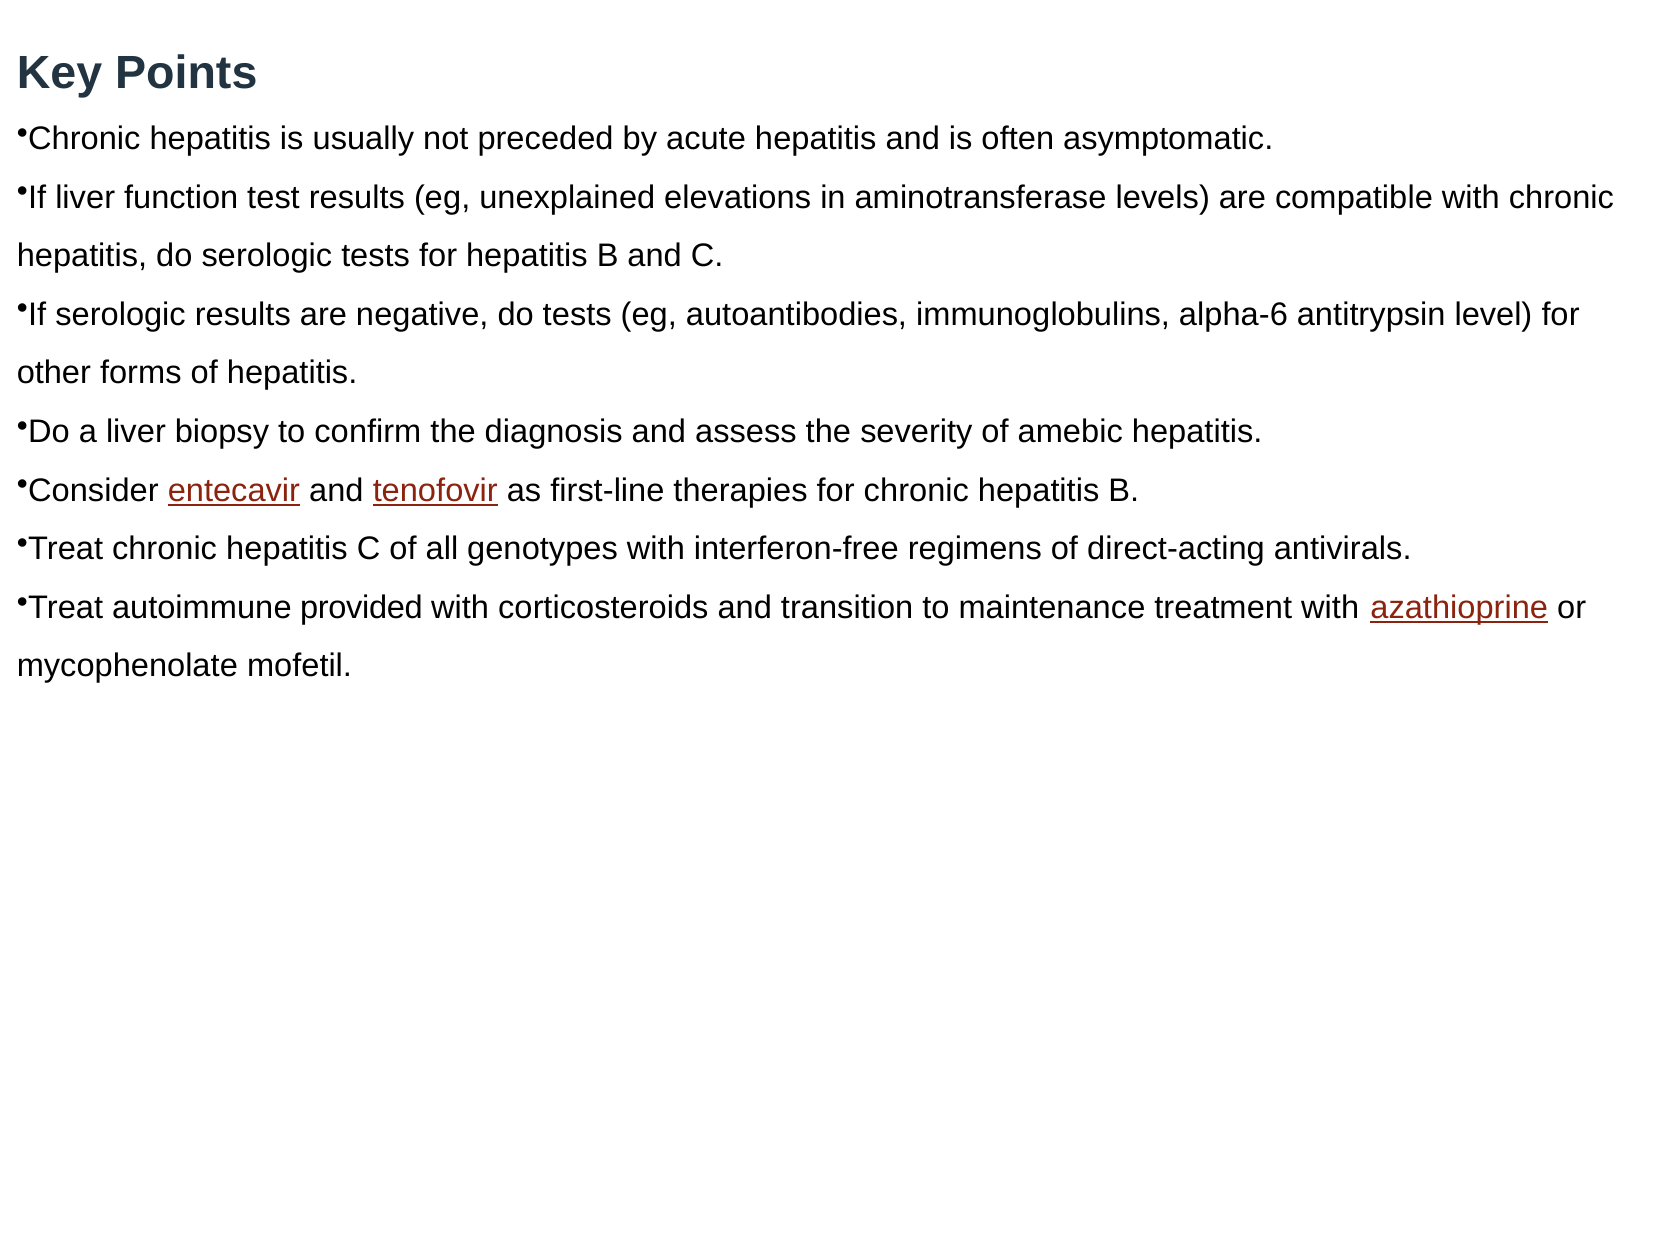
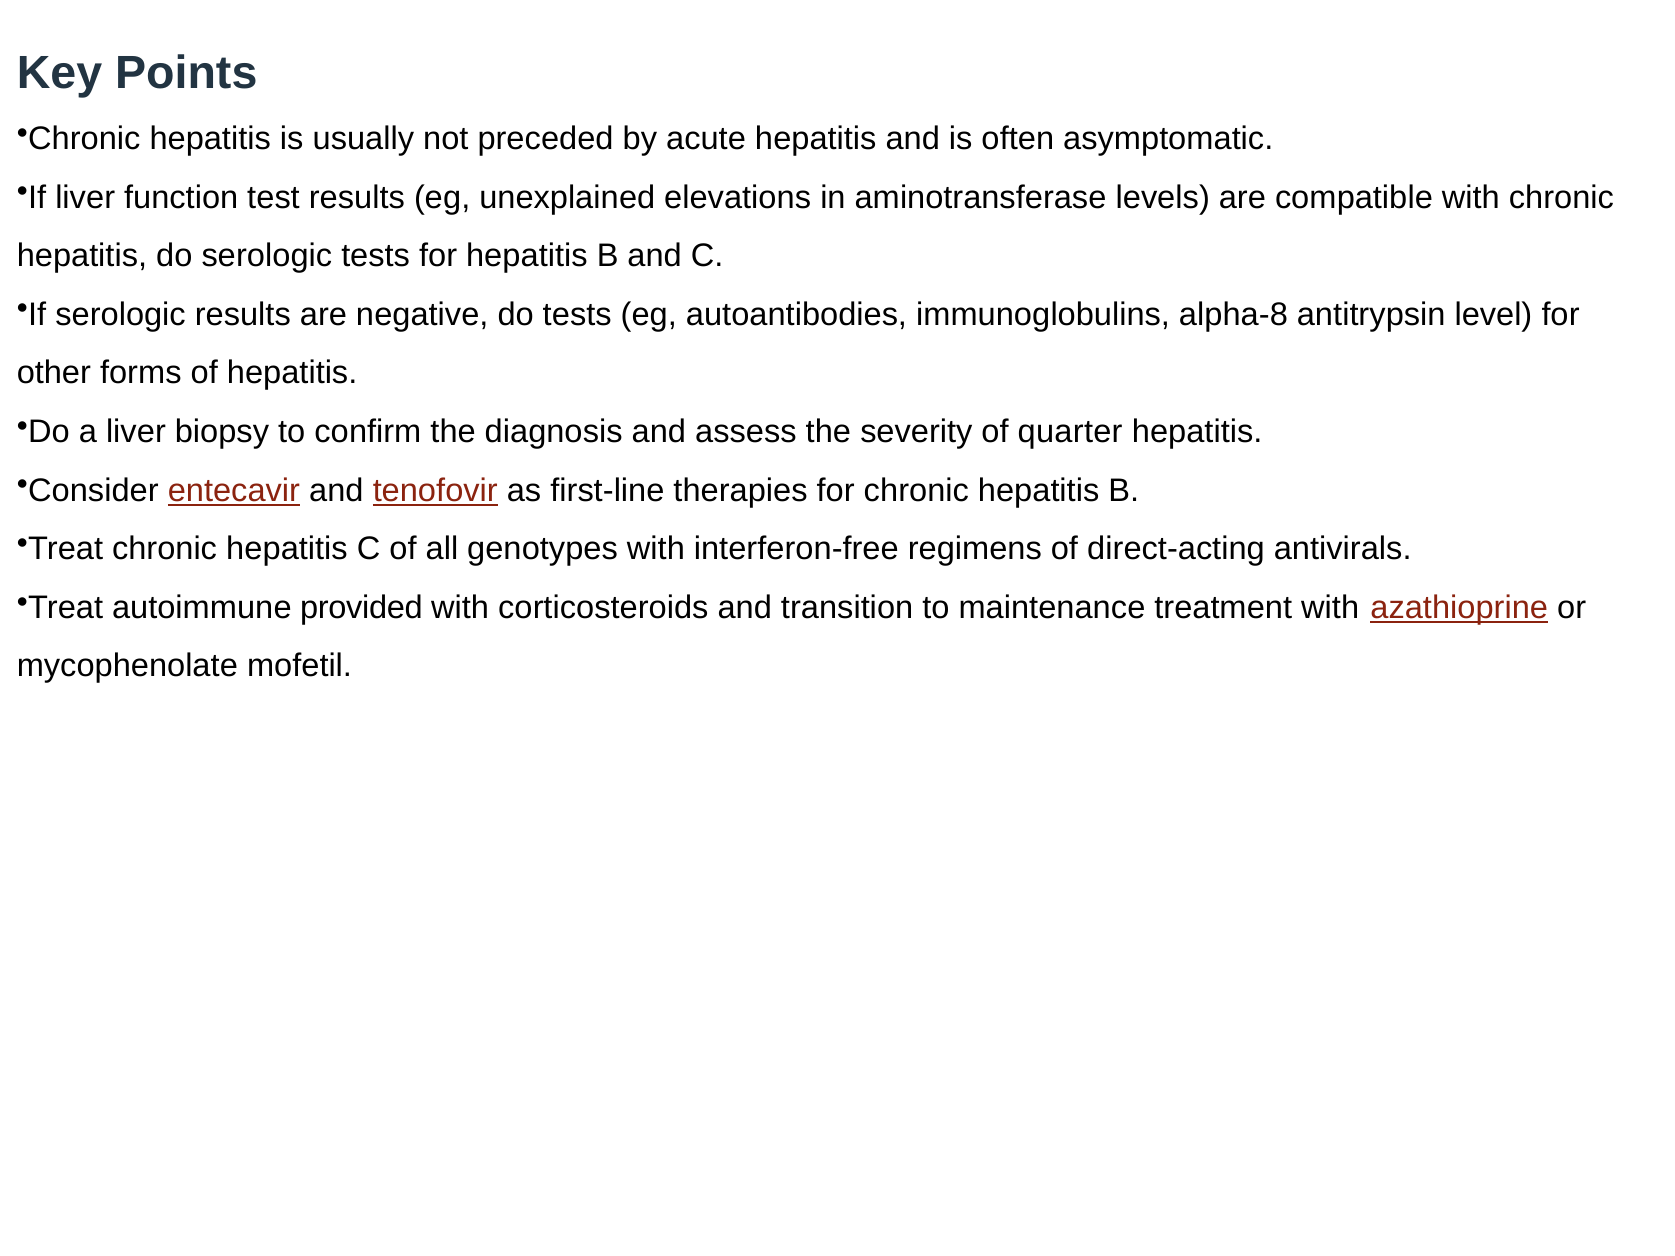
alpha-6: alpha-6 -> alpha-8
amebic: amebic -> quarter
